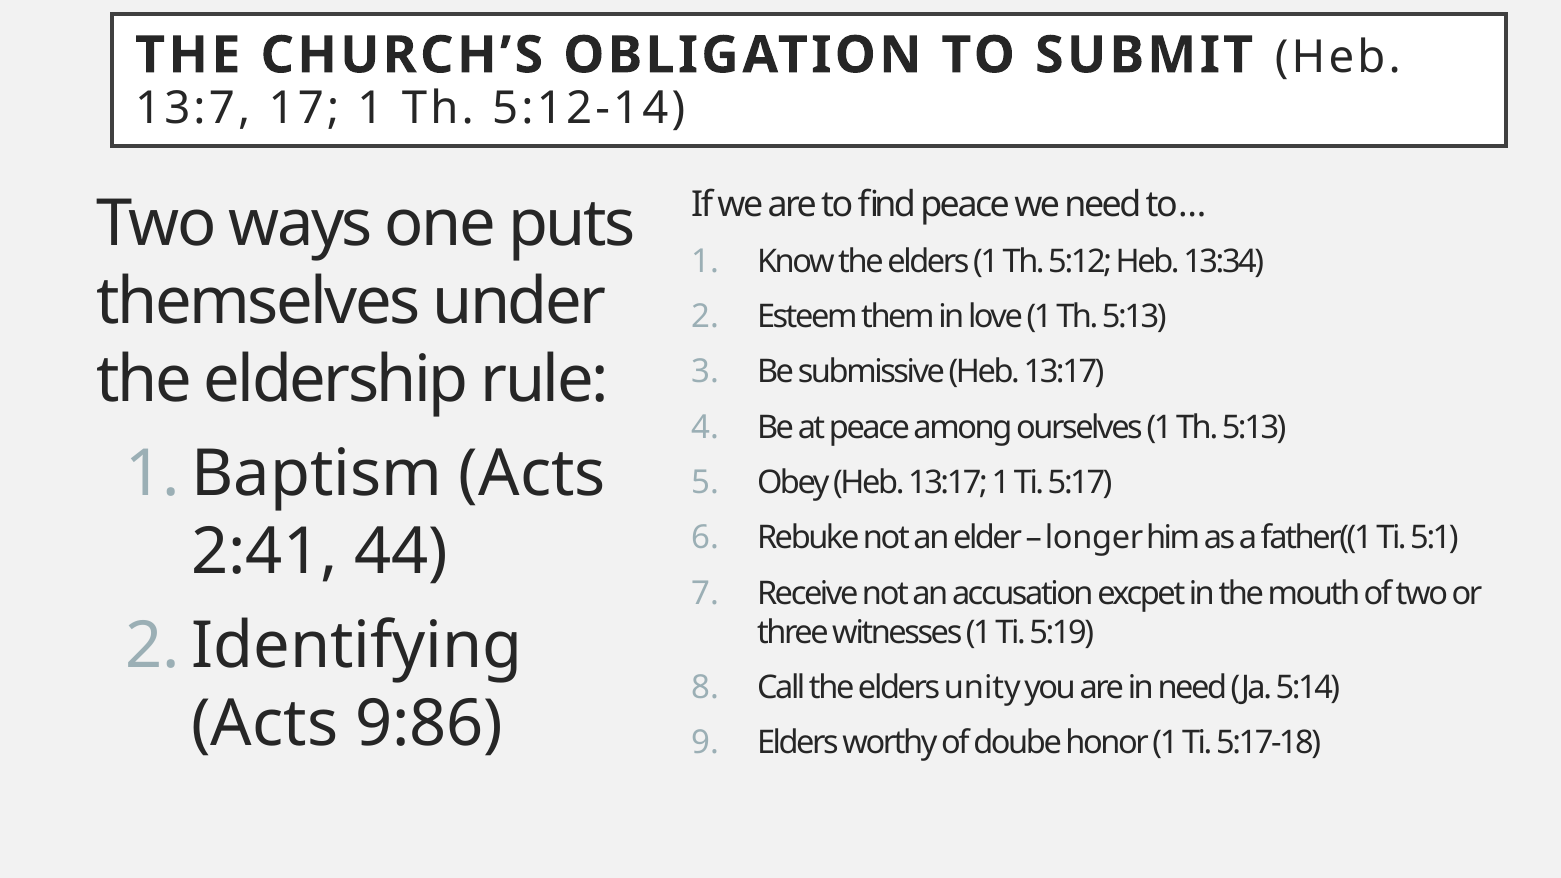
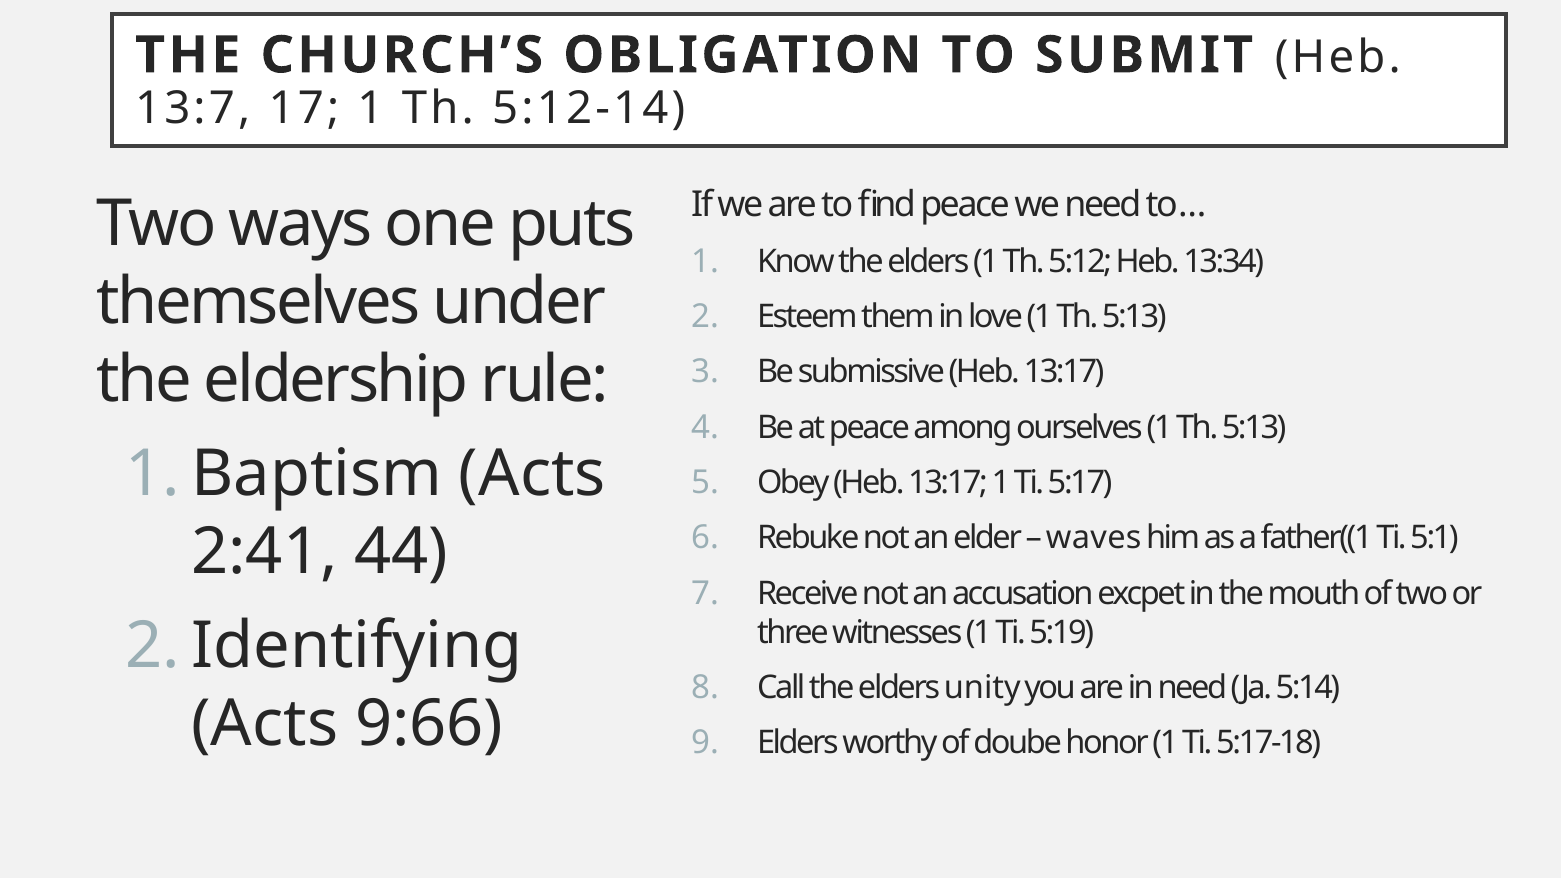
longer: longer -> waves
9:86: 9:86 -> 9:66
